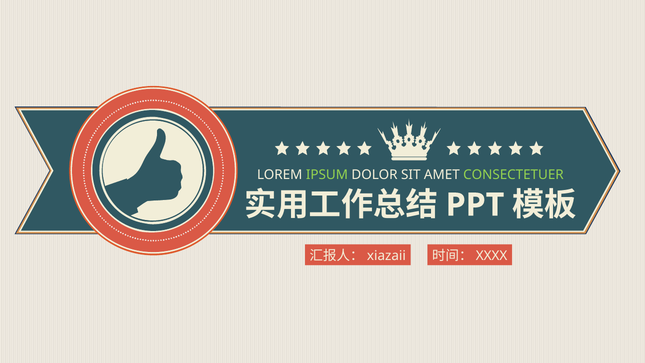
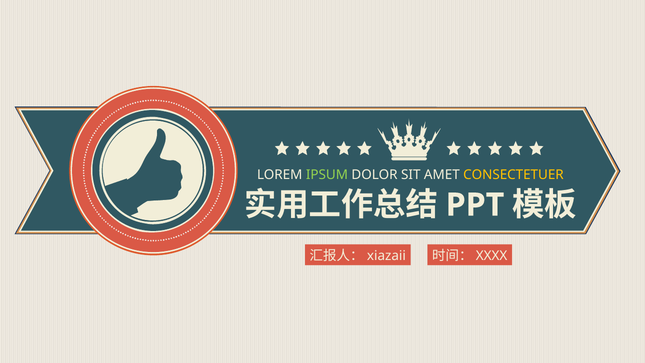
CONSECTETUER colour: light green -> yellow
